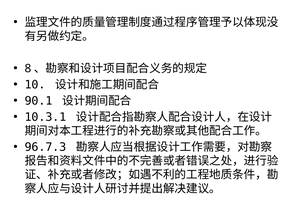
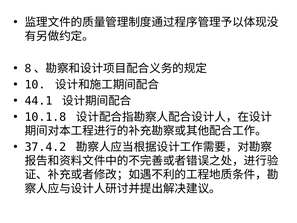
90.1: 90.1 -> 44.1
10.3.1: 10.3.1 -> 10.1.8
96.7.3: 96.7.3 -> 37.4.2
